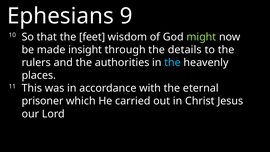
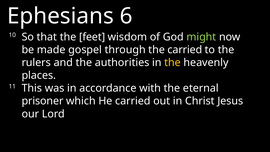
9: 9 -> 6
insight: insight -> gospel
the details: details -> carried
the at (173, 62) colour: light blue -> yellow
